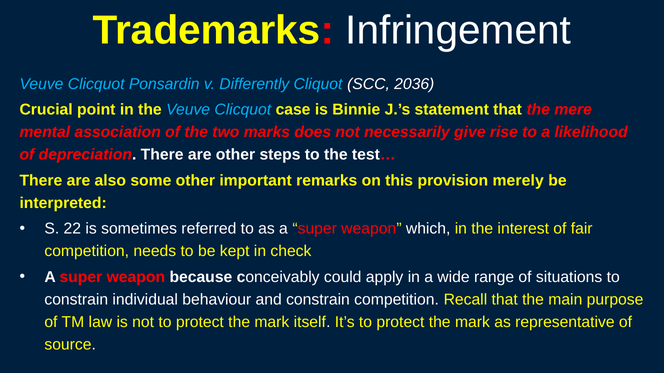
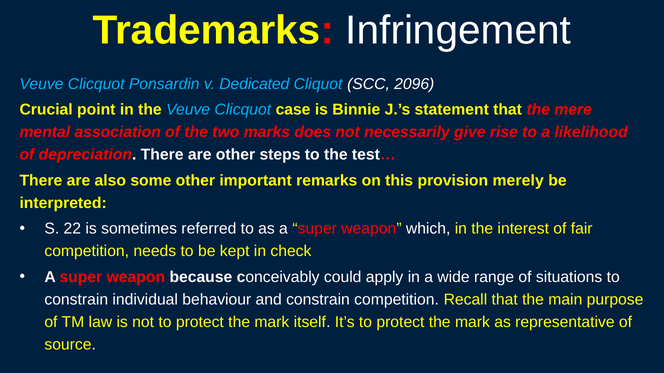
Differently: Differently -> Dedicated
2036: 2036 -> 2096
